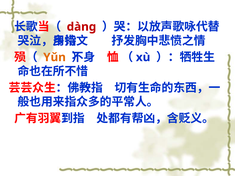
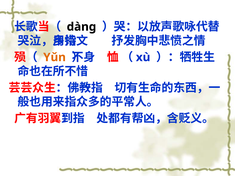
dàng colour: red -> black
